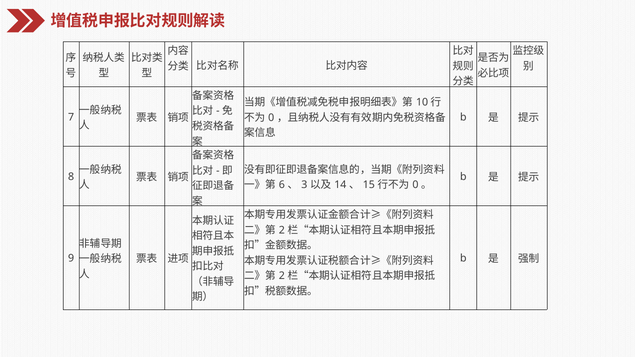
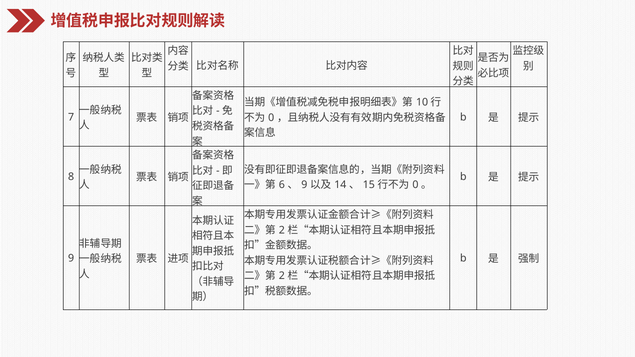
3 at (304, 185): 3 -> 9
